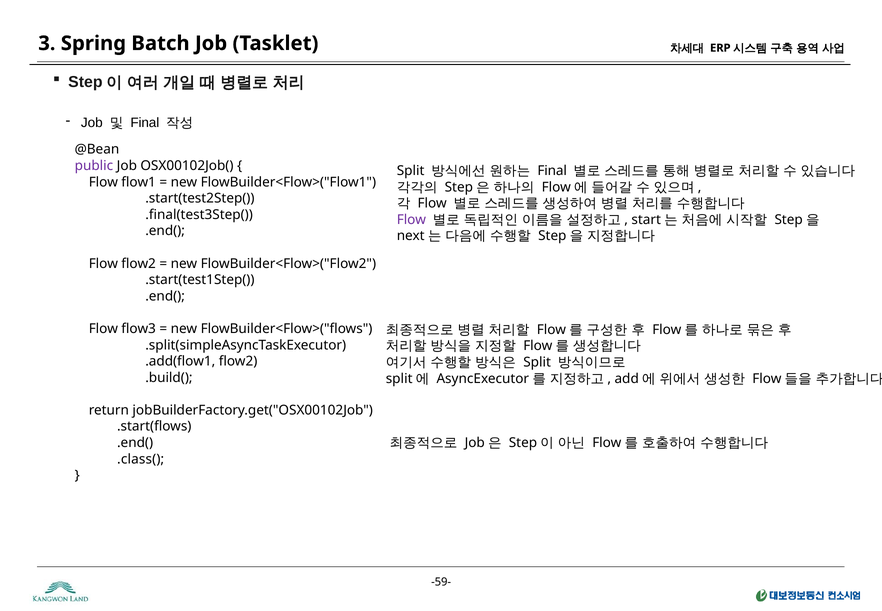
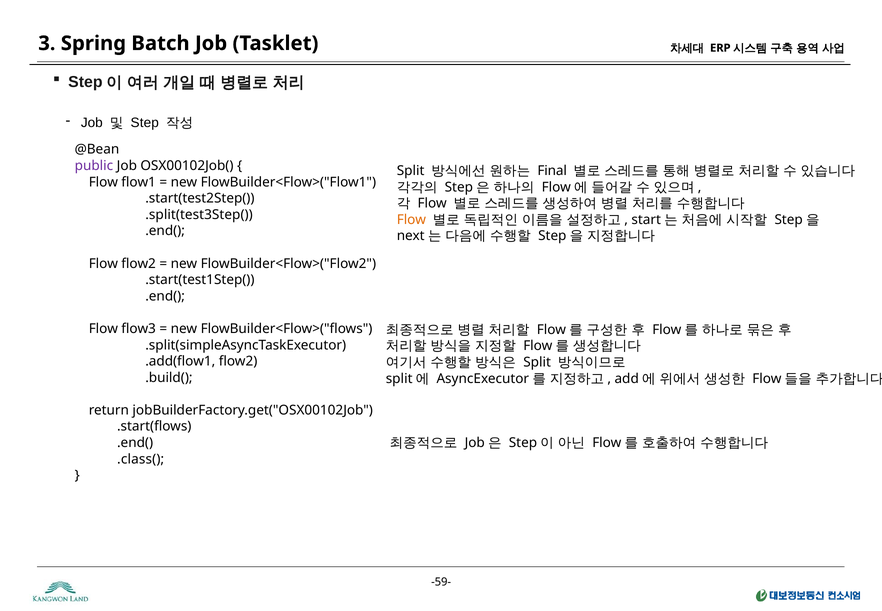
Final at (145, 123): Final -> Step
.final(test3Step(: .final(test3Step( -> .split(test3Step(
Flow at (411, 220) colour: purple -> orange
